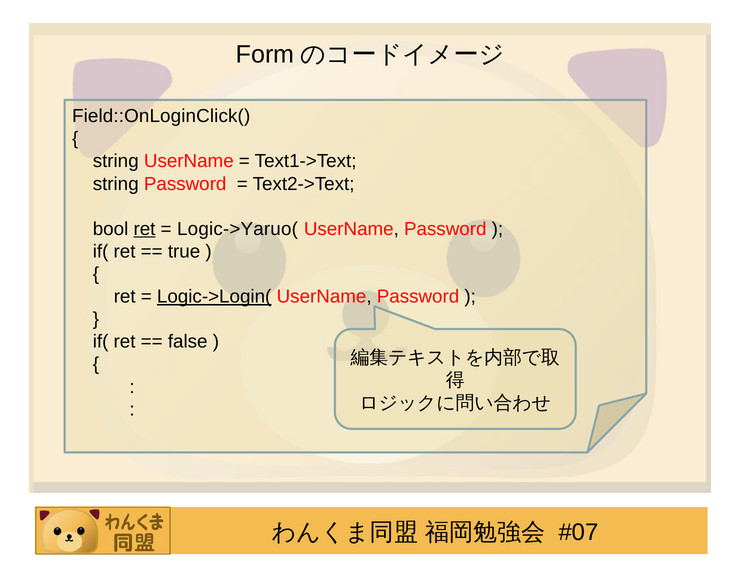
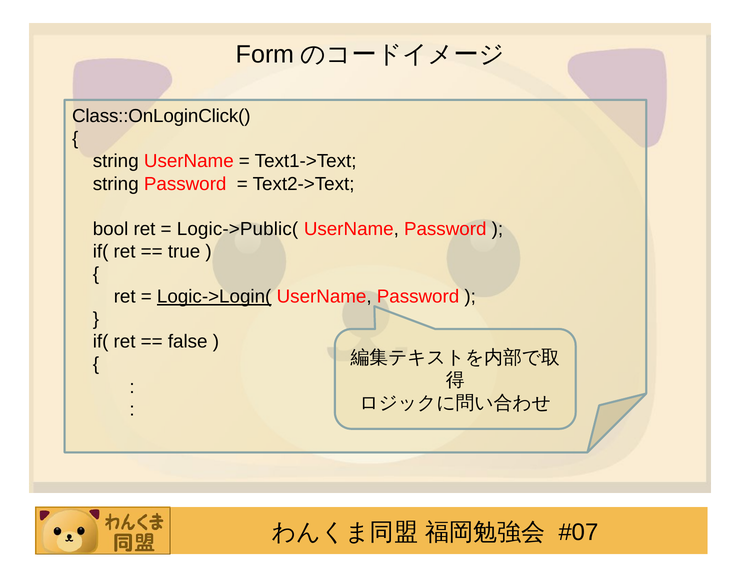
Field::OnLoginClick(: Field::OnLoginClick( -> Class::OnLoginClick(
ret at (144, 229) underline: present -> none
Logic->Yaruo(: Logic->Yaruo( -> Logic->Public(
